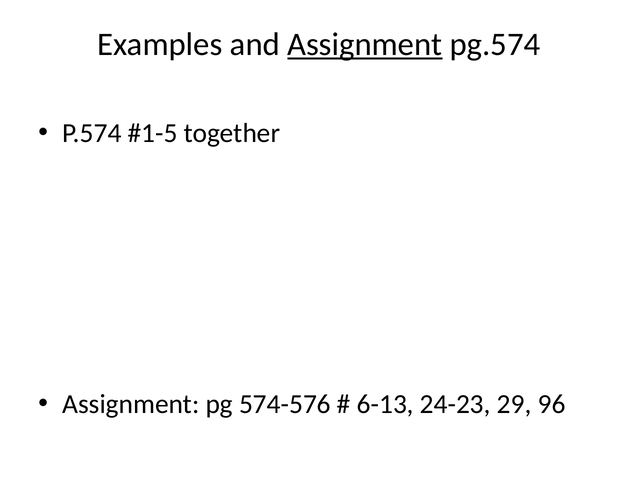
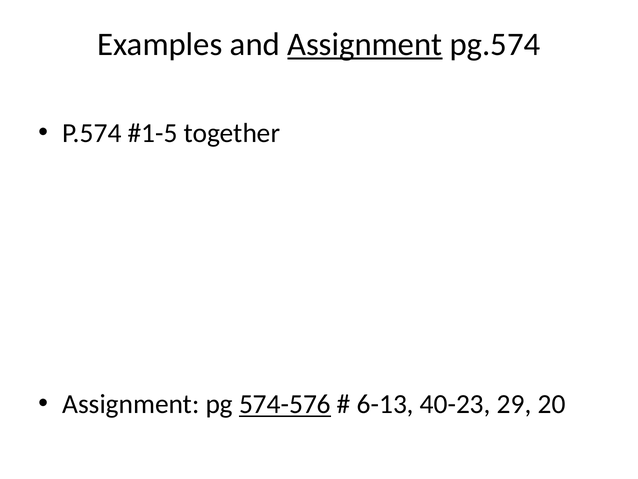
574-576 underline: none -> present
24-23: 24-23 -> 40-23
96: 96 -> 20
